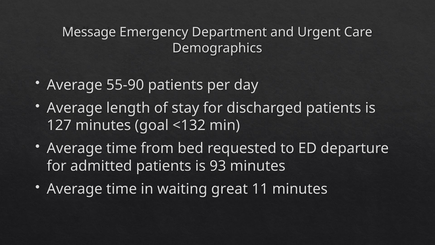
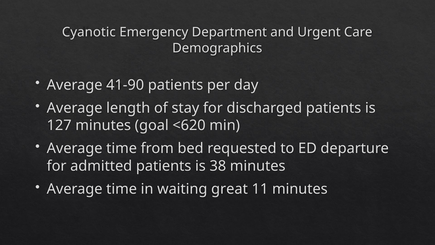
Message: Message -> Cyanotic
55-90: 55-90 -> 41-90
<132: <132 -> <620
93: 93 -> 38
